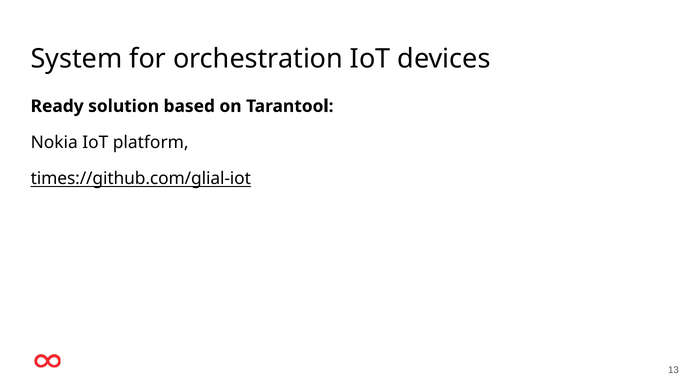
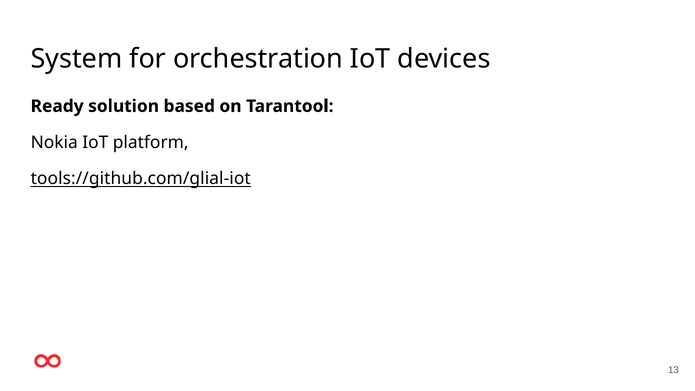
times://github.com/glial-iot: times://github.com/glial-iot -> tools://github.com/glial-iot
